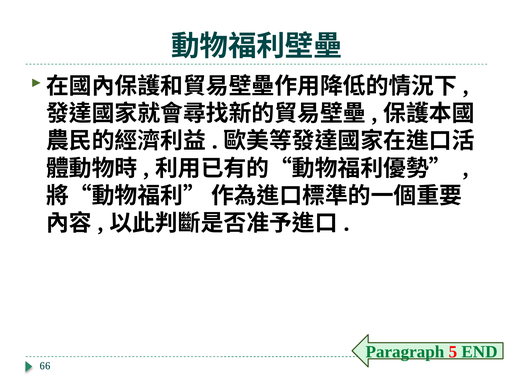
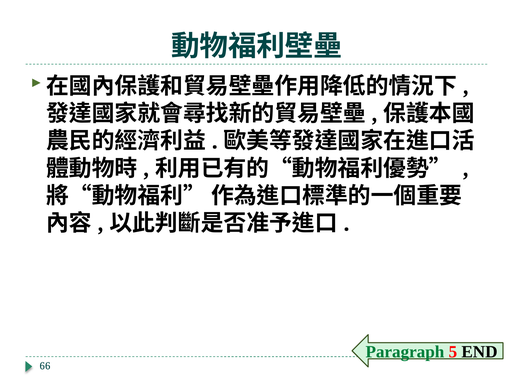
END colour: green -> black
